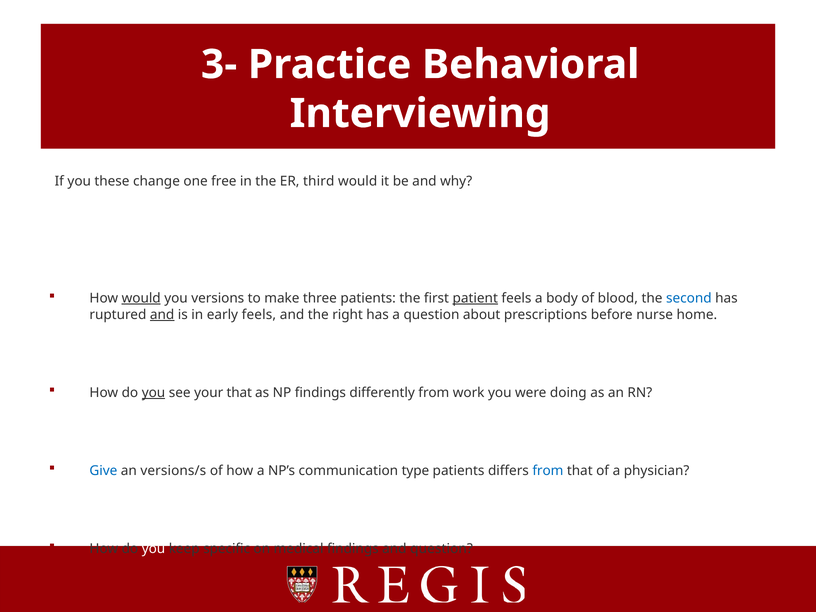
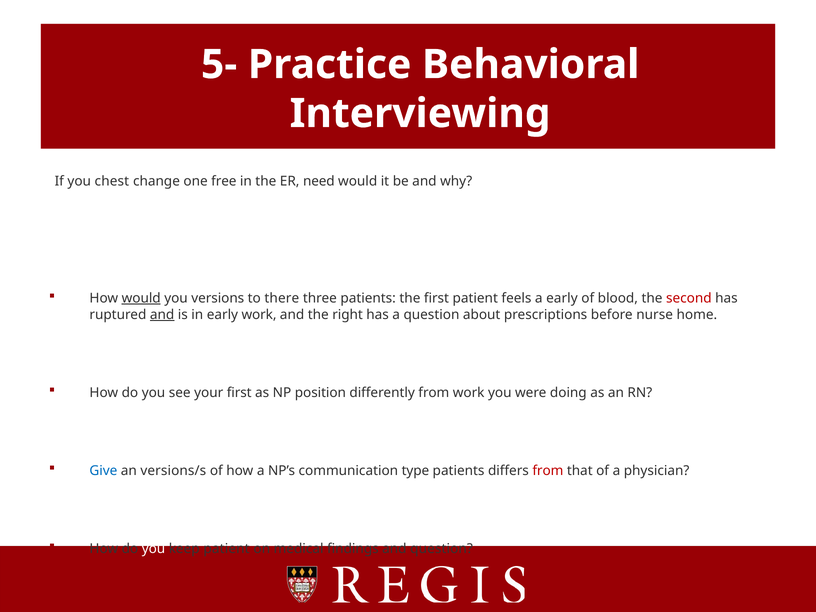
3-: 3- -> 5-
these: these -> chest
third: third -> need
make: make -> there
patient at (475, 298) underline: present -> none
a body: body -> early
second colour: blue -> red
early feels: feels -> work
you at (154, 393) underline: present -> none
your that: that -> first
NP findings: findings -> position
from at (548, 471) colour: blue -> red
keep specific: specific -> patient
